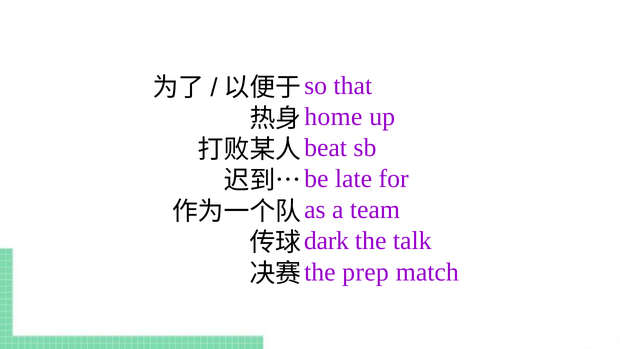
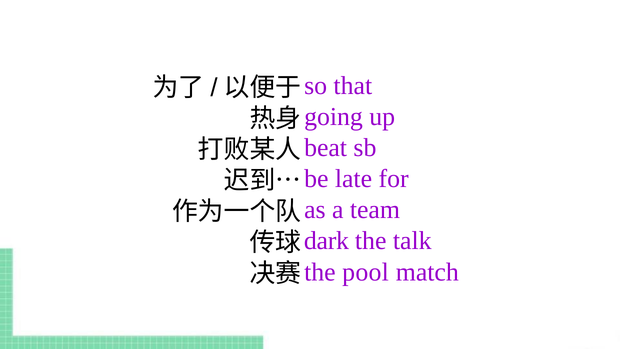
home: home -> going
prep: prep -> pool
